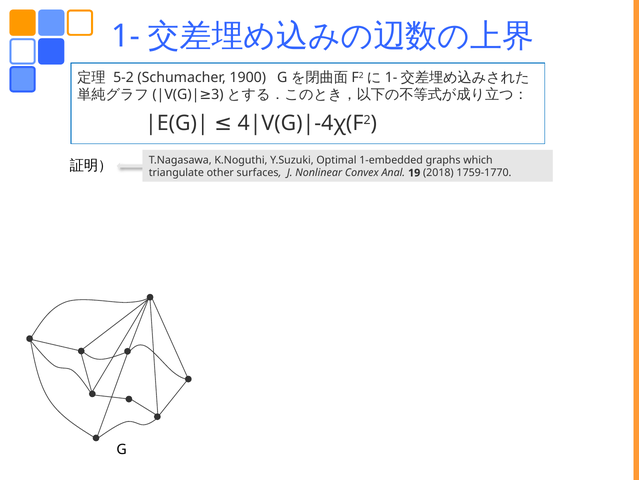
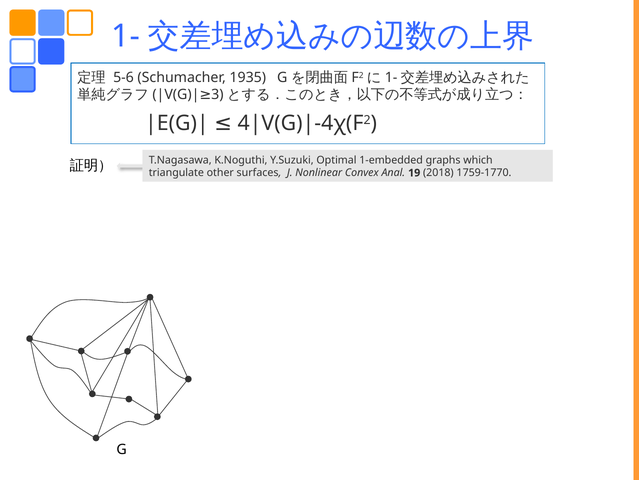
5-2: 5-2 -> 5-6
1900: 1900 -> 1935
